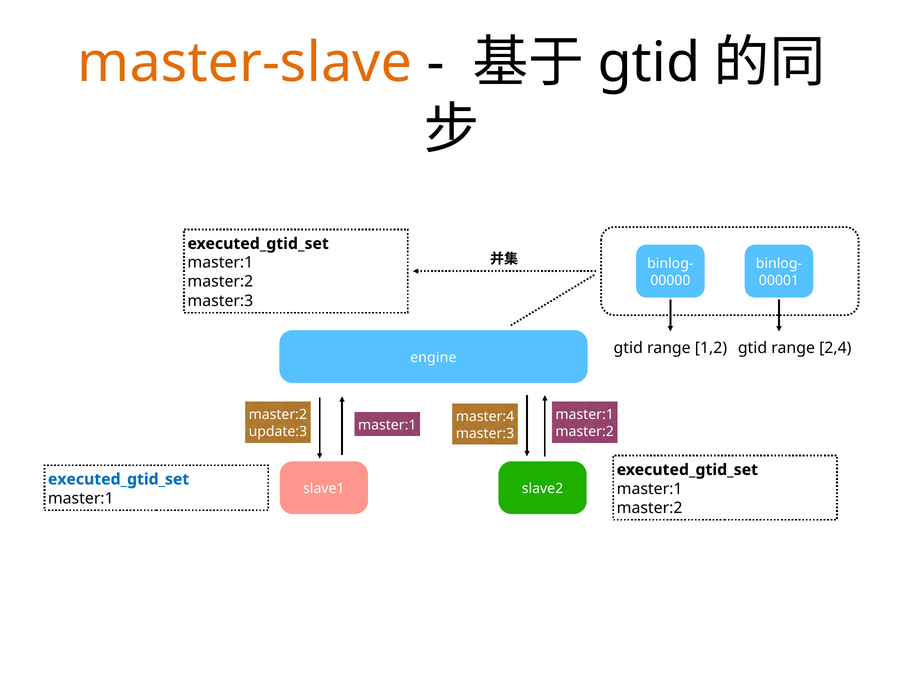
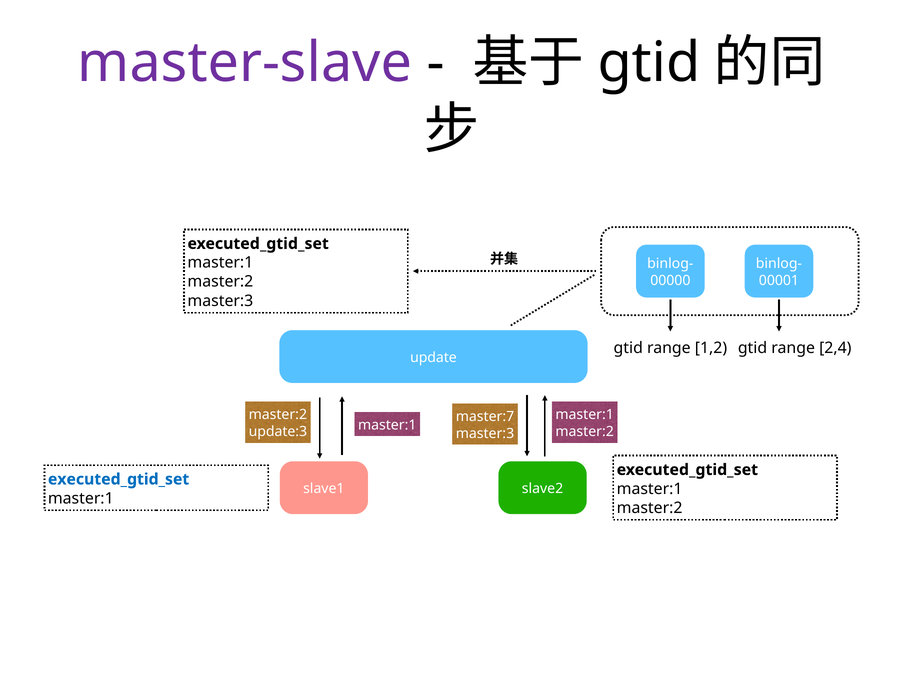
master-slave colour: orange -> purple
engine: engine -> update
master:4: master:4 -> master:7
